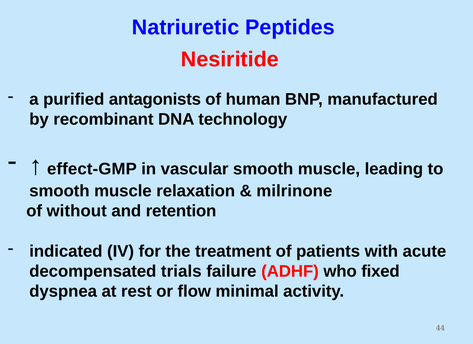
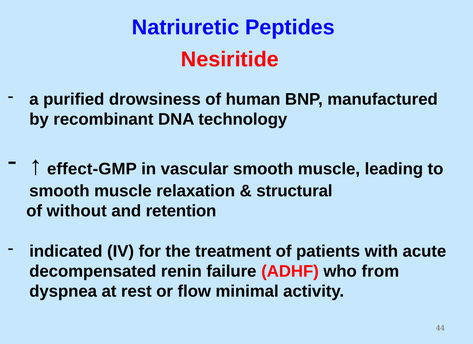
antagonists: antagonists -> drowsiness
milrinone: milrinone -> structural
trials: trials -> renin
fixed: fixed -> from
